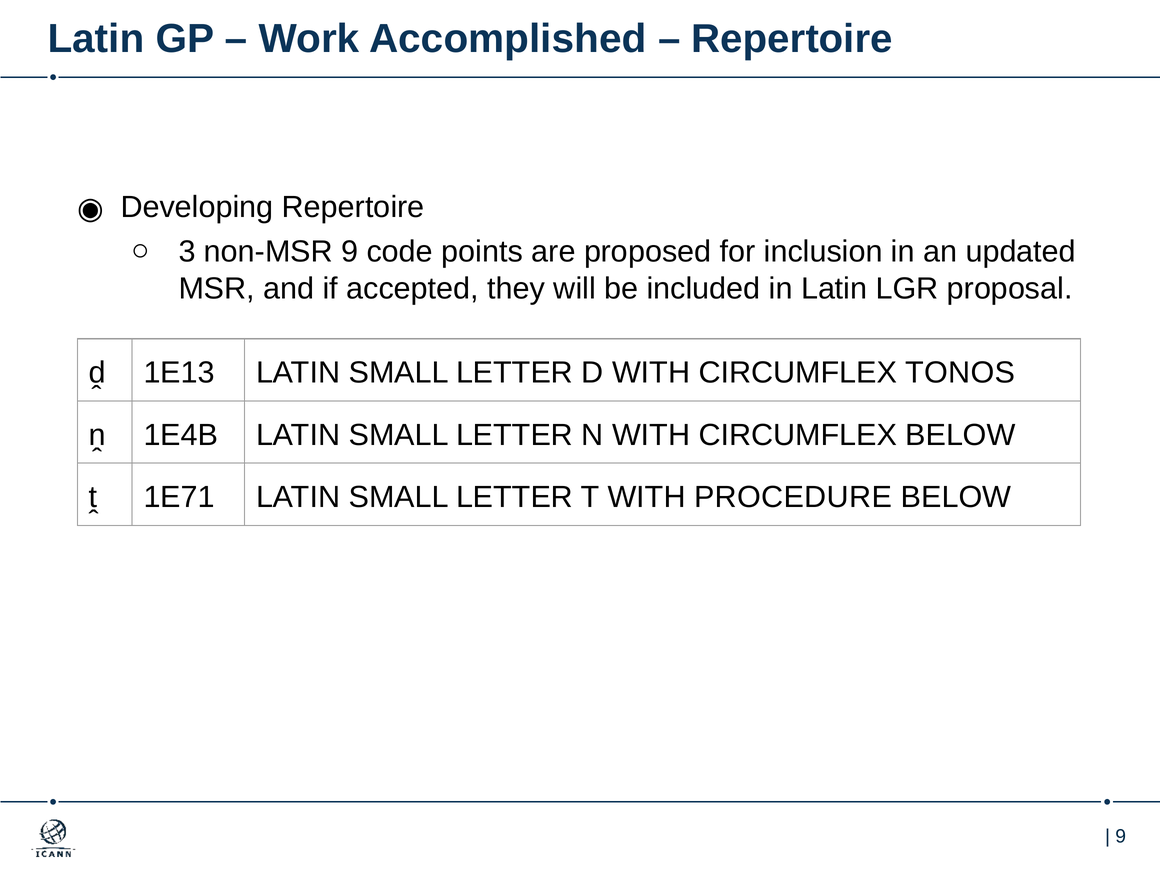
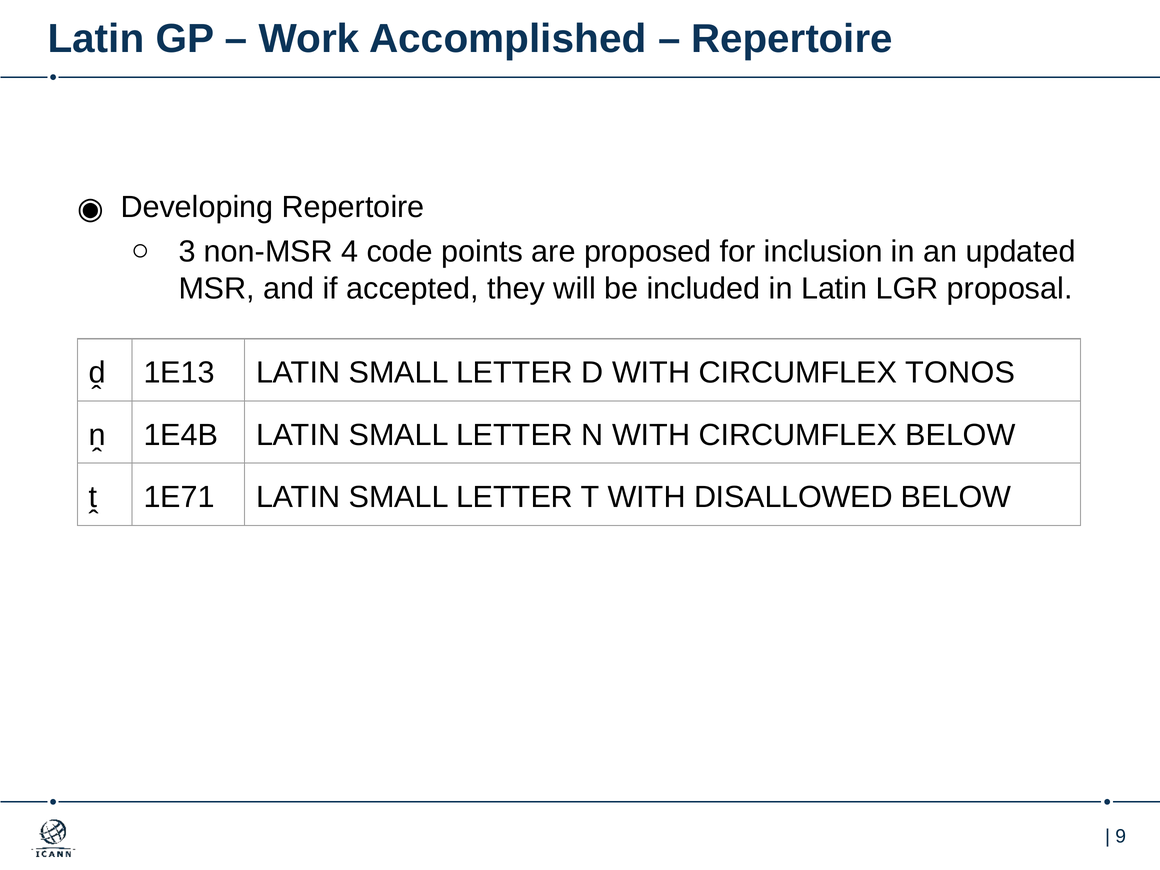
non-MSR 9: 9 -> 4
PROCEDURE: PROCEDURE -> DISALLOWED
